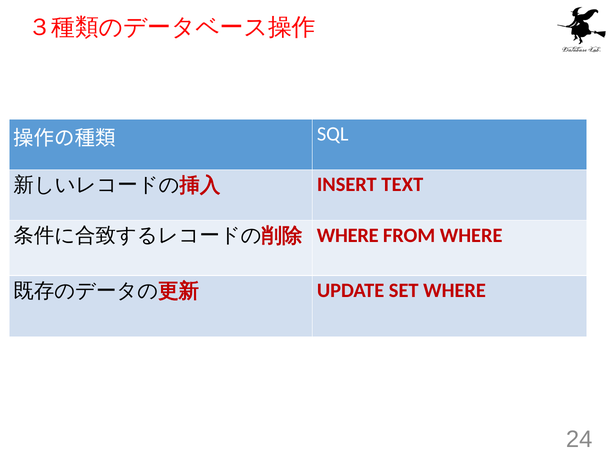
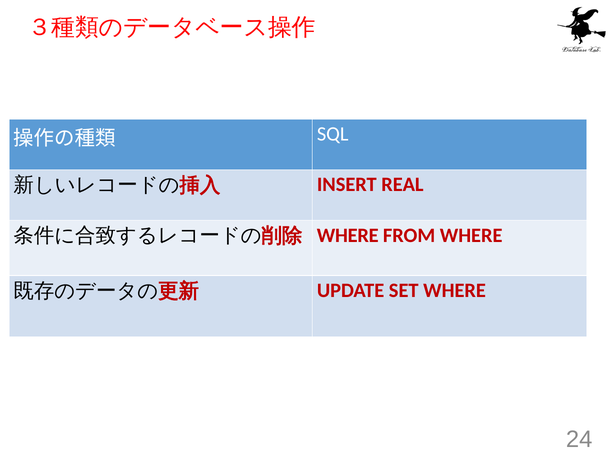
TEXT: TEXT -> REAL
